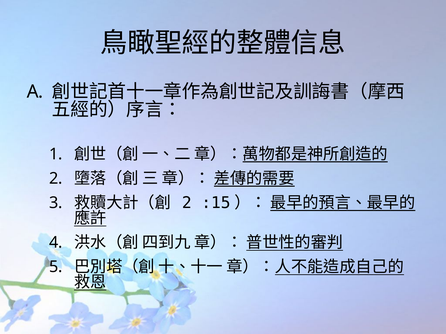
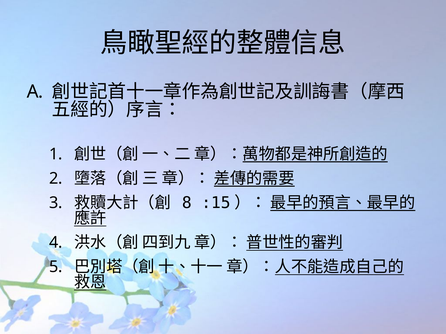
2 at (187, 203): 2 -> 8
